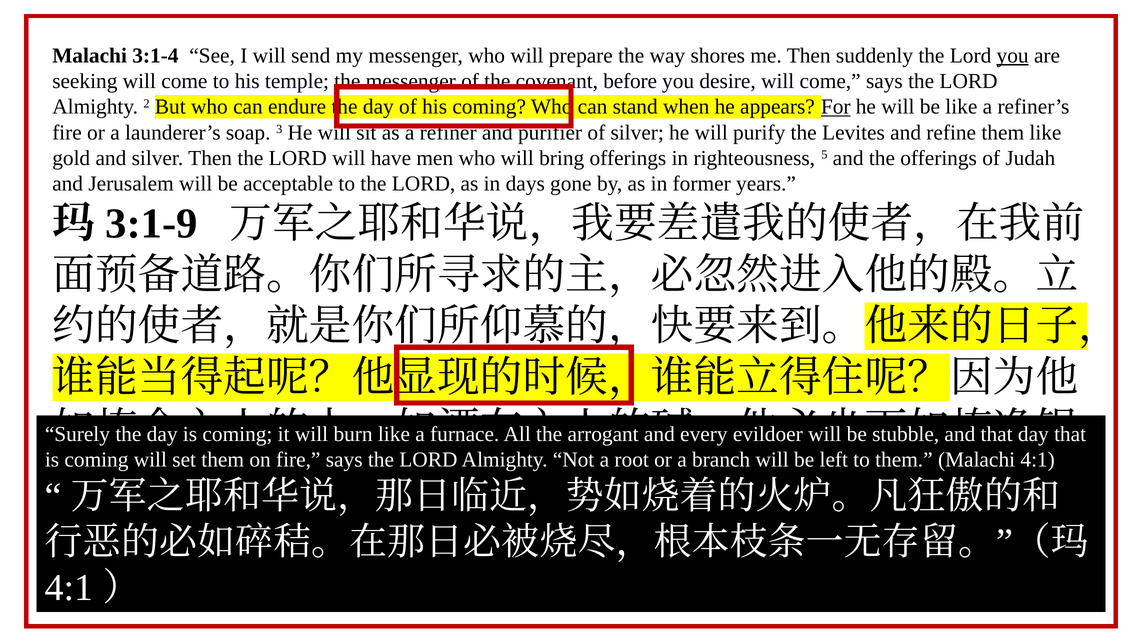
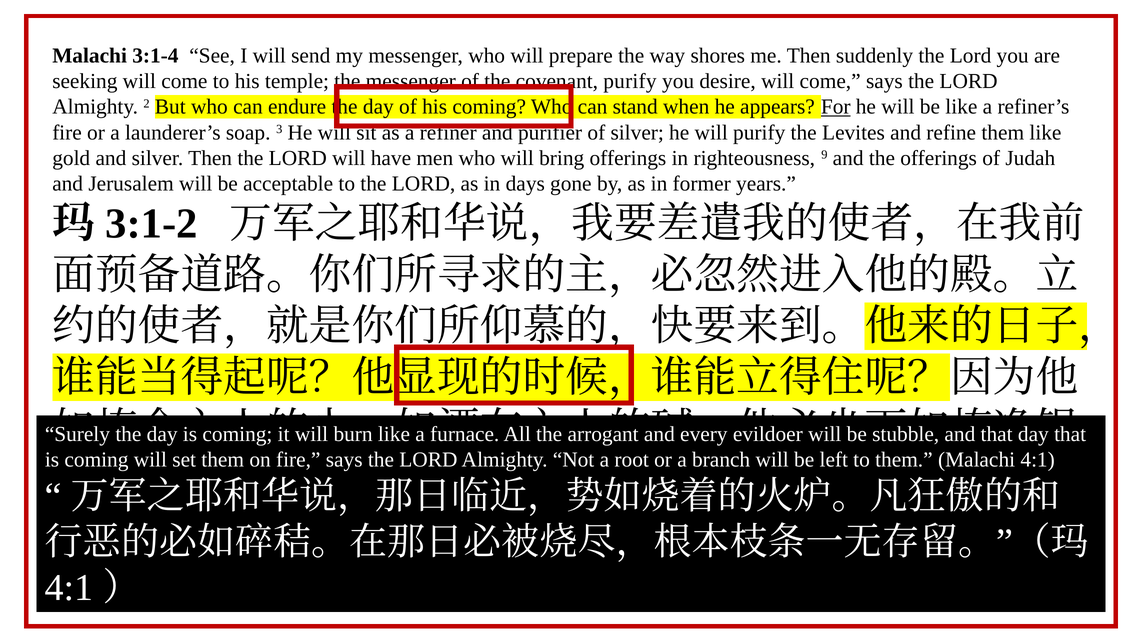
you at (1013, 56) underline: present -> none
before at (630, 81): before -> purify
5: 5 -> 9
3:1-9: 3:1-9 -> 3:1-2
